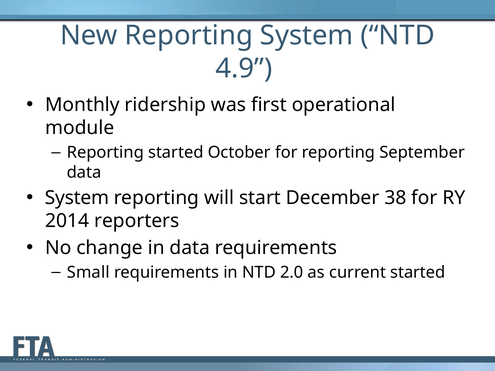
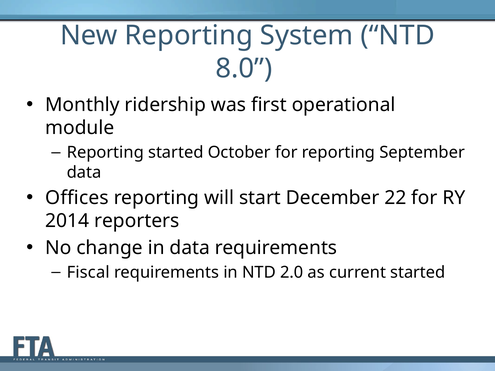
4.9: 4.9 -> 8.0
System at (77, 198): System -> Offices
38: 38 -> 22
Small: Small -> Fiscal
